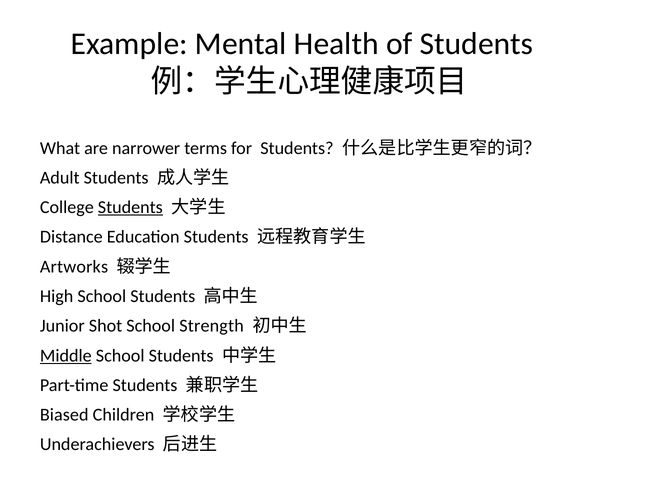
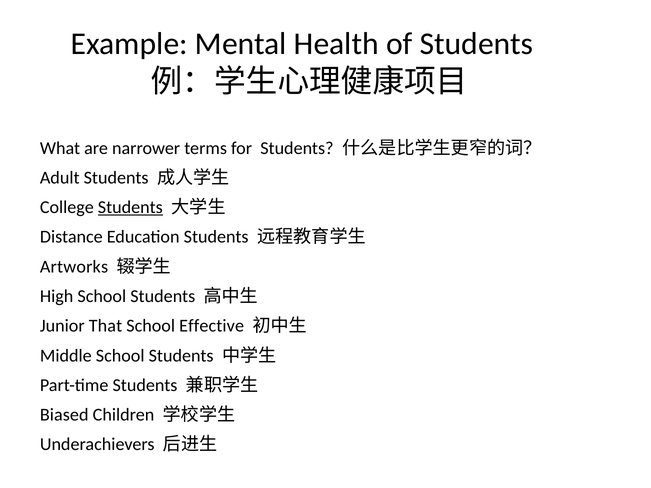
Shot: Shot -> That
Strength: Strength -> Effective
Middle underline: present -> none
